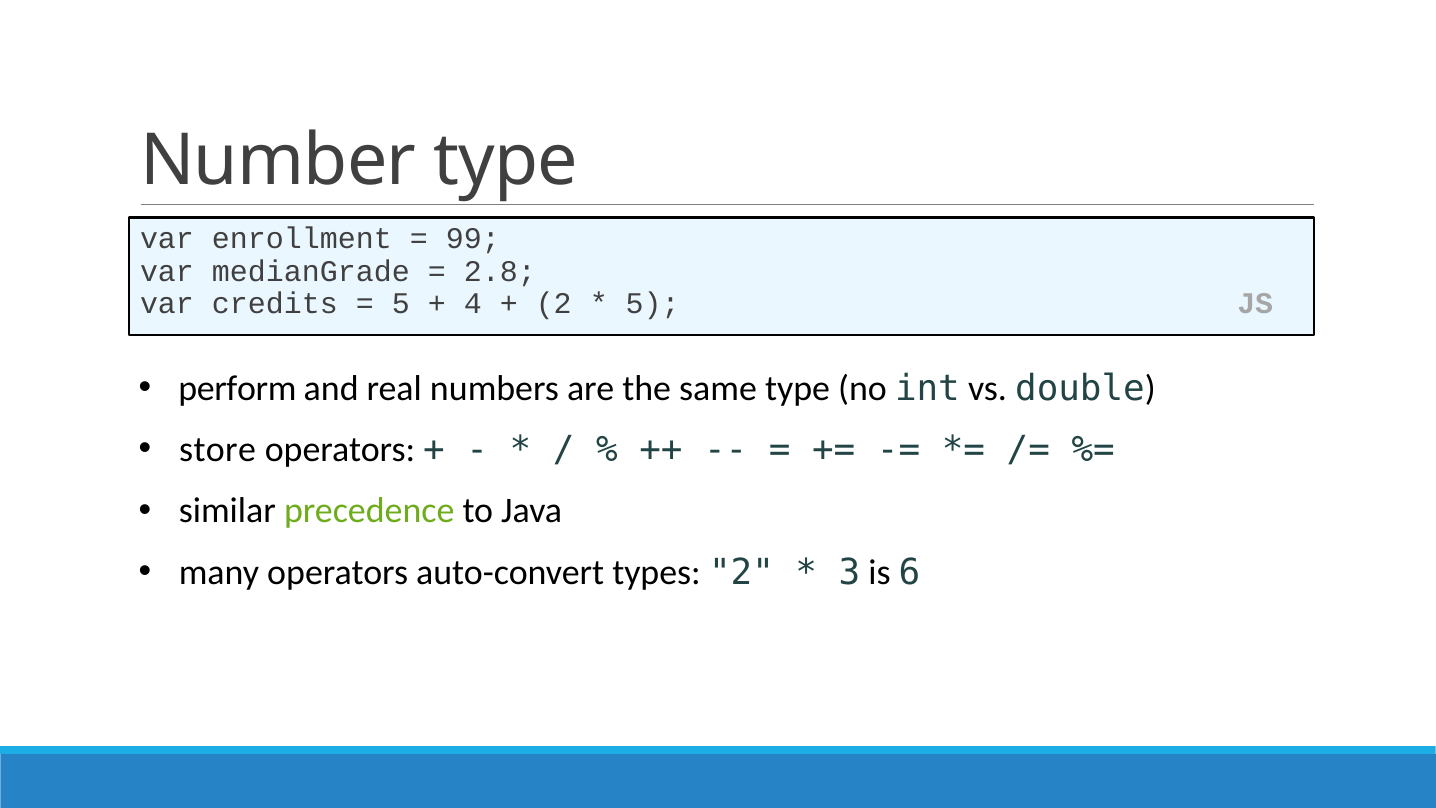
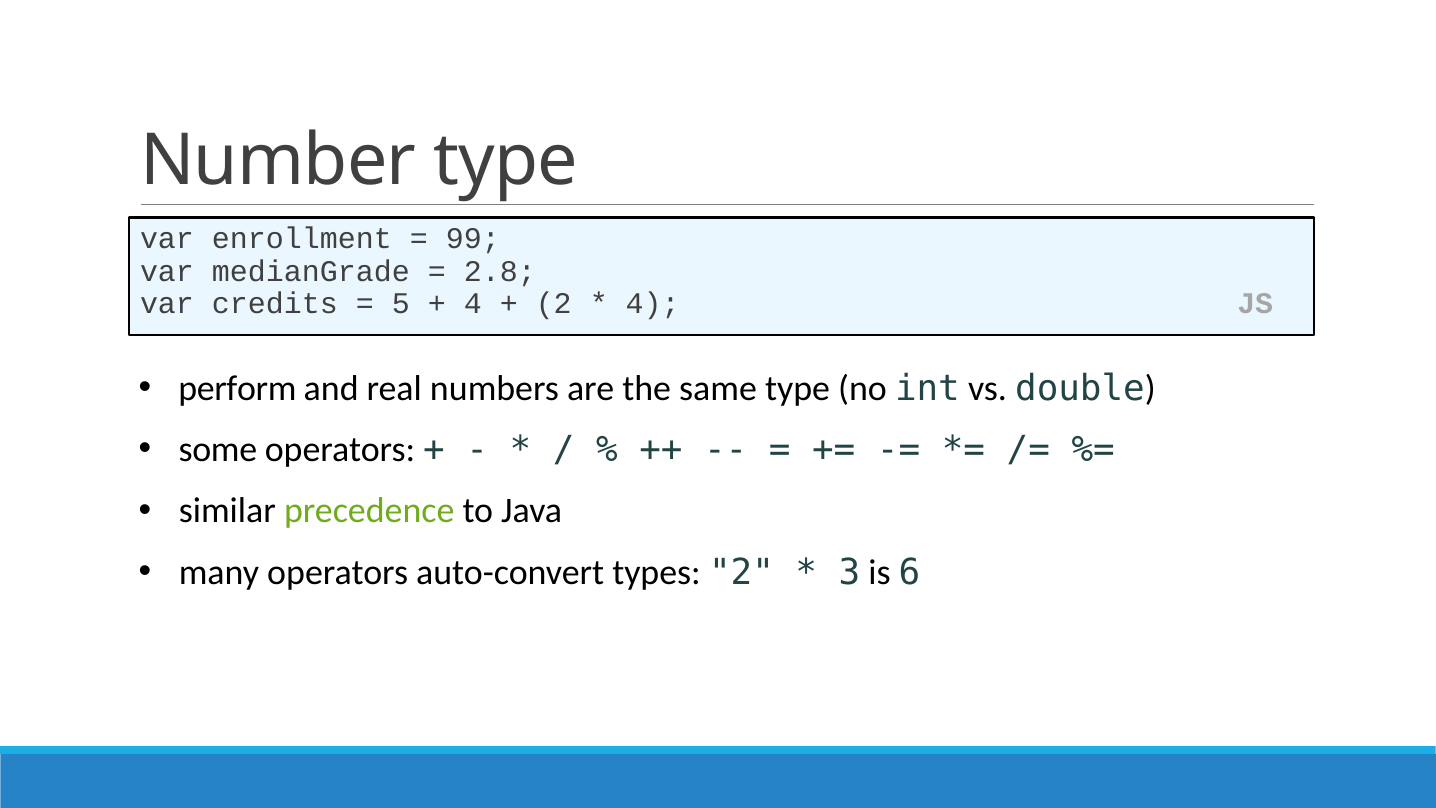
5 at (653, 303): 5 -> 4
store: store -> some
